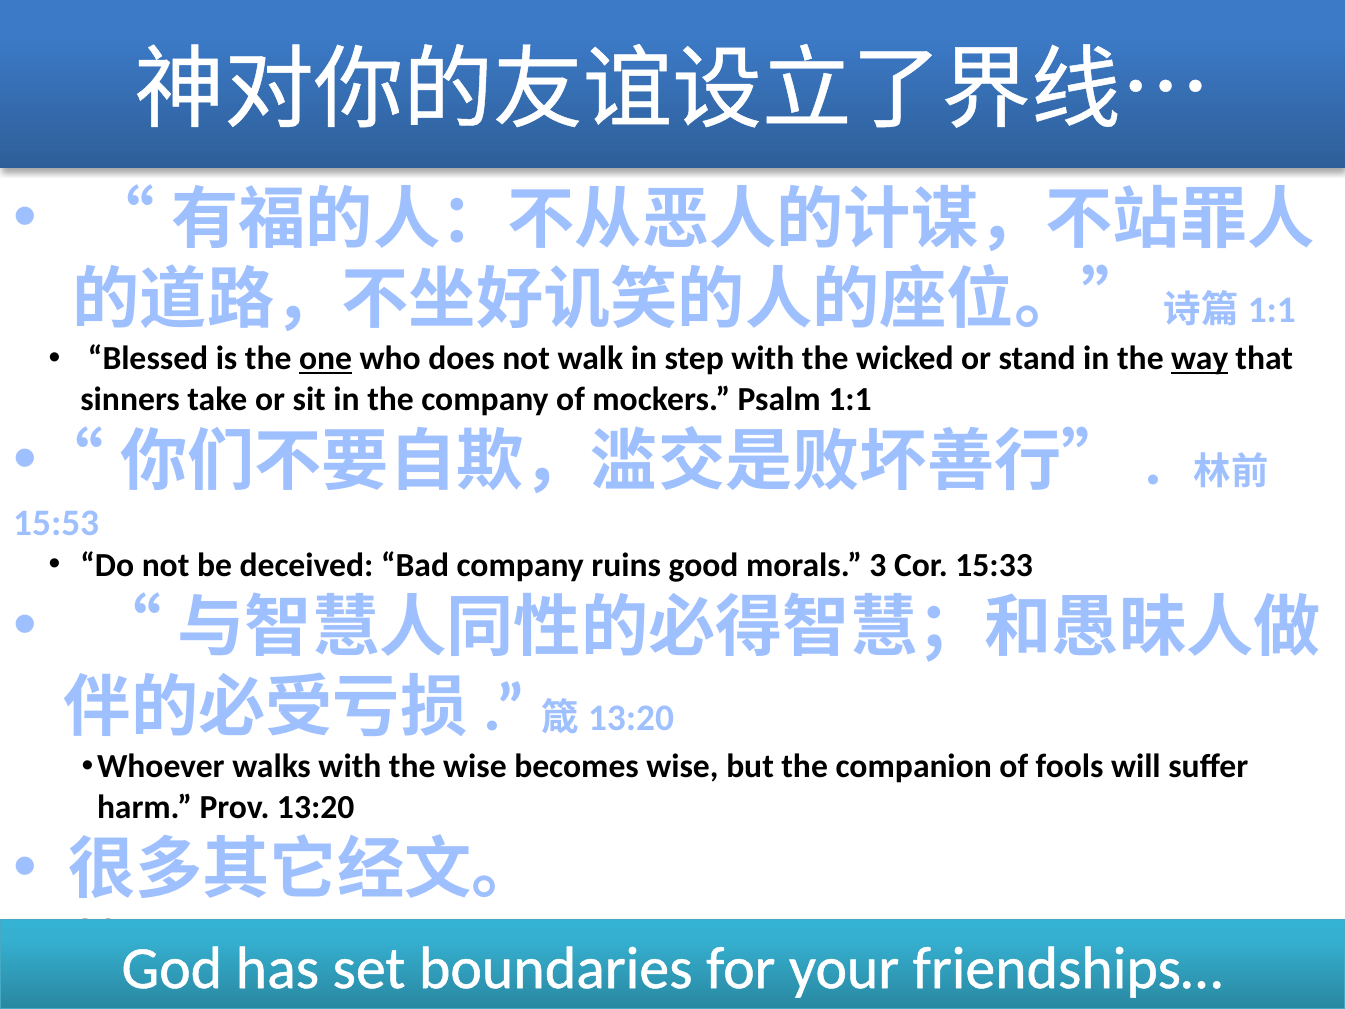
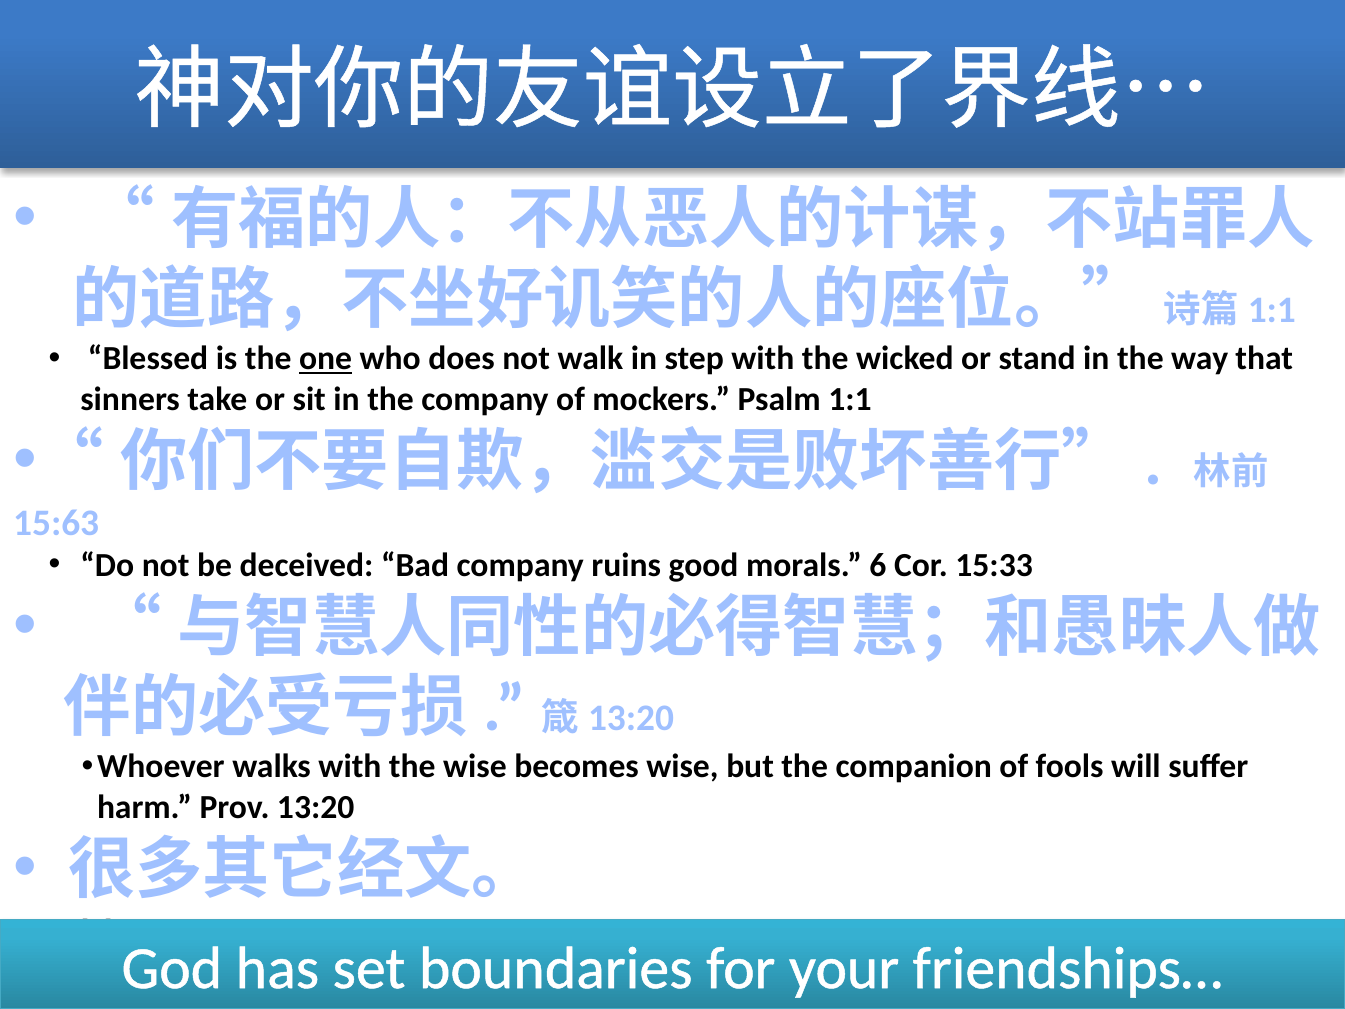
way underline: present -> none
15:53: 15:53 -> 15:63
3: 3 -> 6
